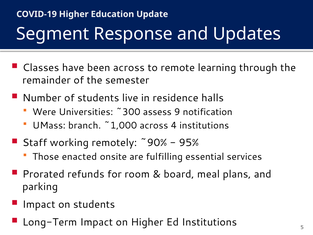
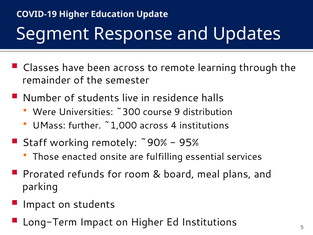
assess: assess -> course
notification: notification -> distribution
branch: branch -> further
